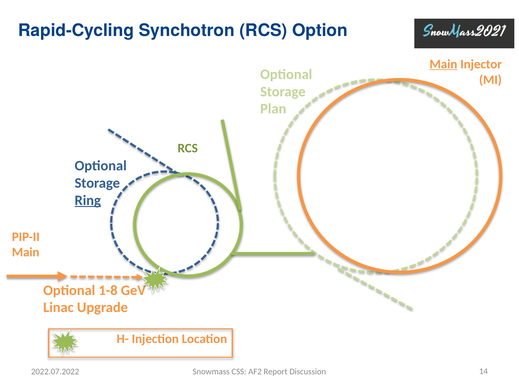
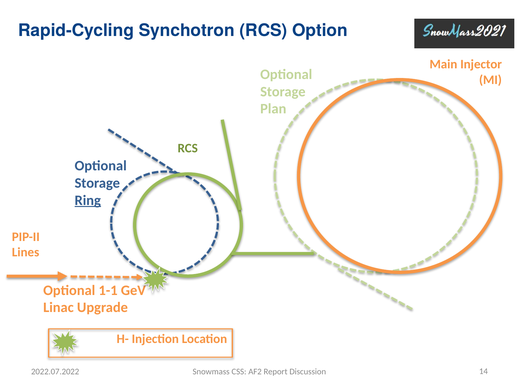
Main at (443, 64) underline: present -> none
Main at (26, 252): Main -> Lines
1-8: 1-8 -> 1-1
